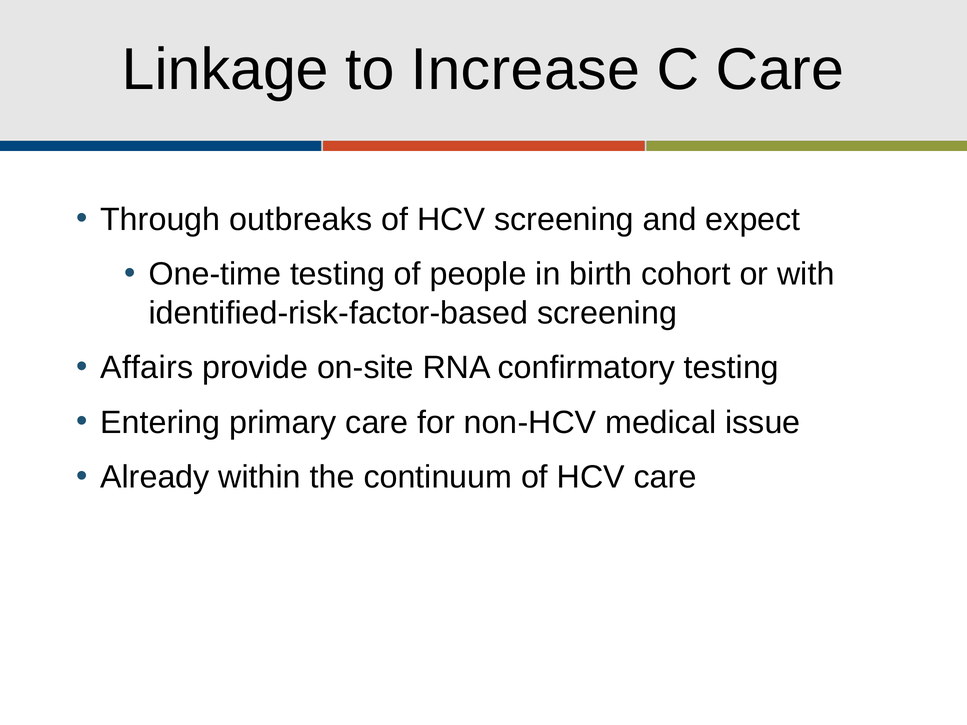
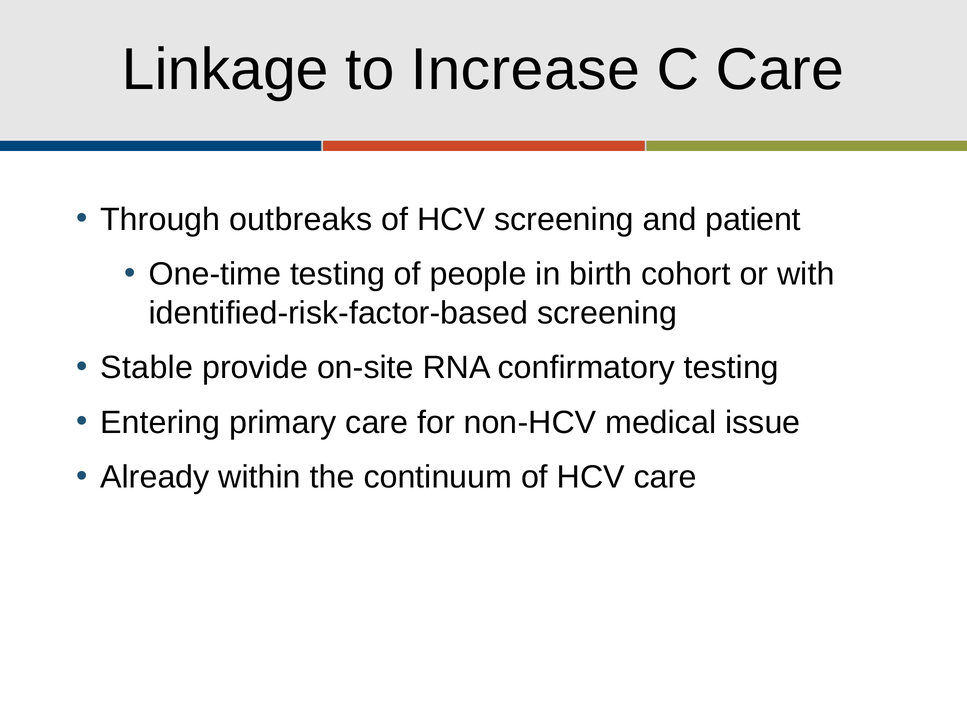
expect: expect -> patient
Affairs: Affairs -> Stable
